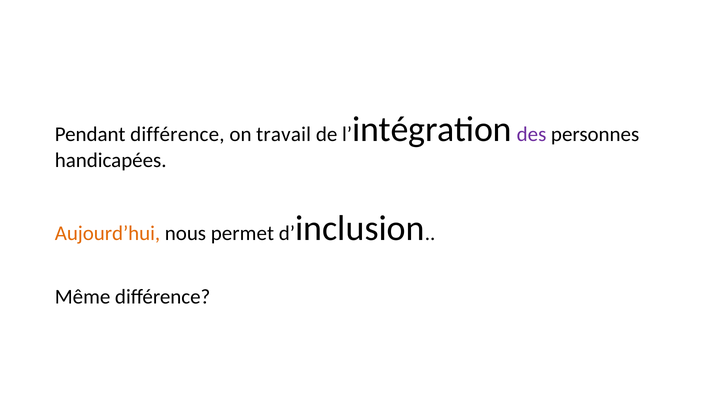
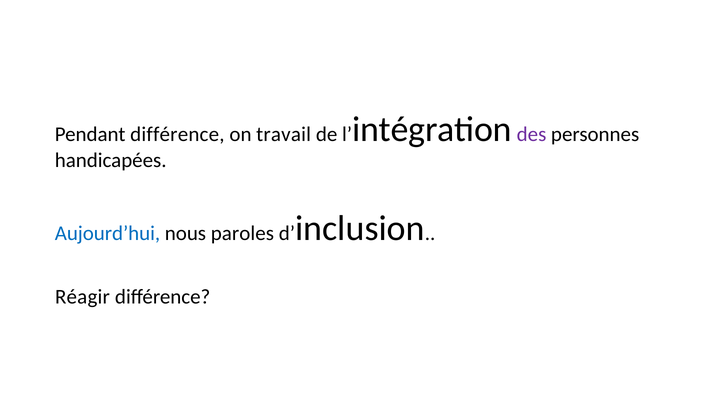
Aujourd’hui colour: orange -> blue
permet: permet -> paroles
Même: Même -> Réagir
